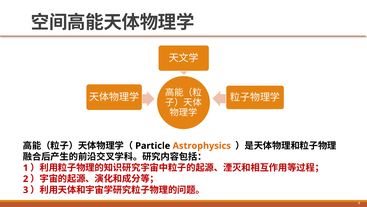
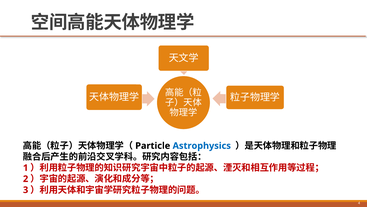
Astrophysics colour: orange -> blue
